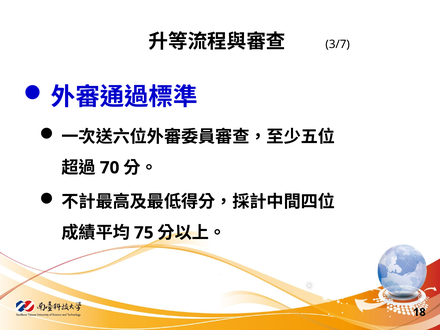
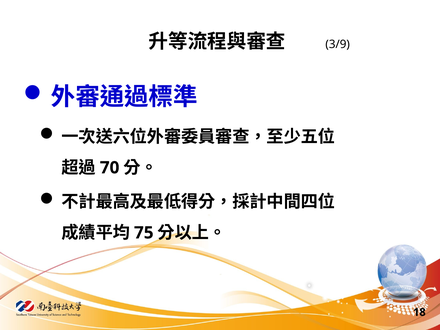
3/7: 3/7 -> 3/9
